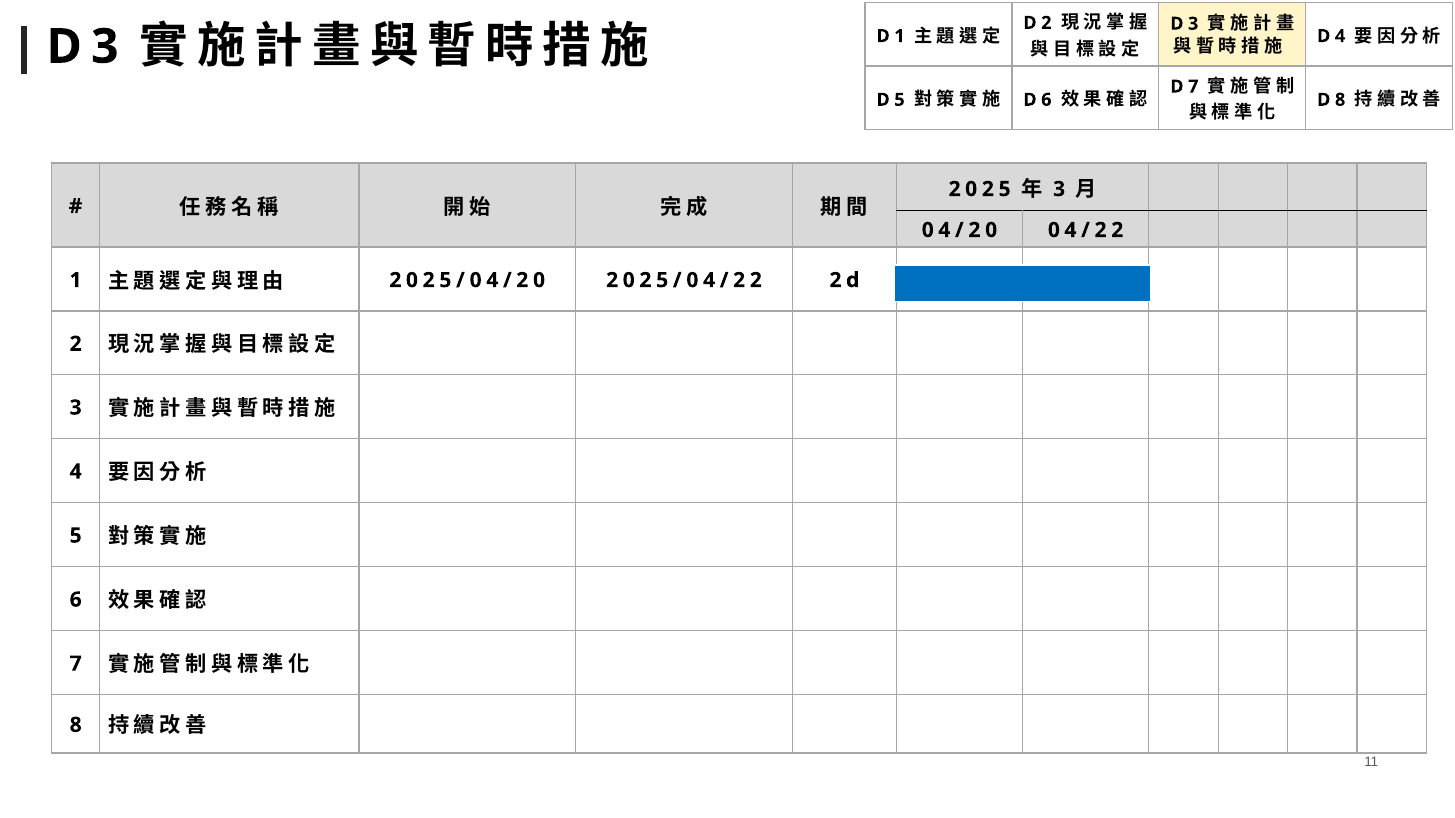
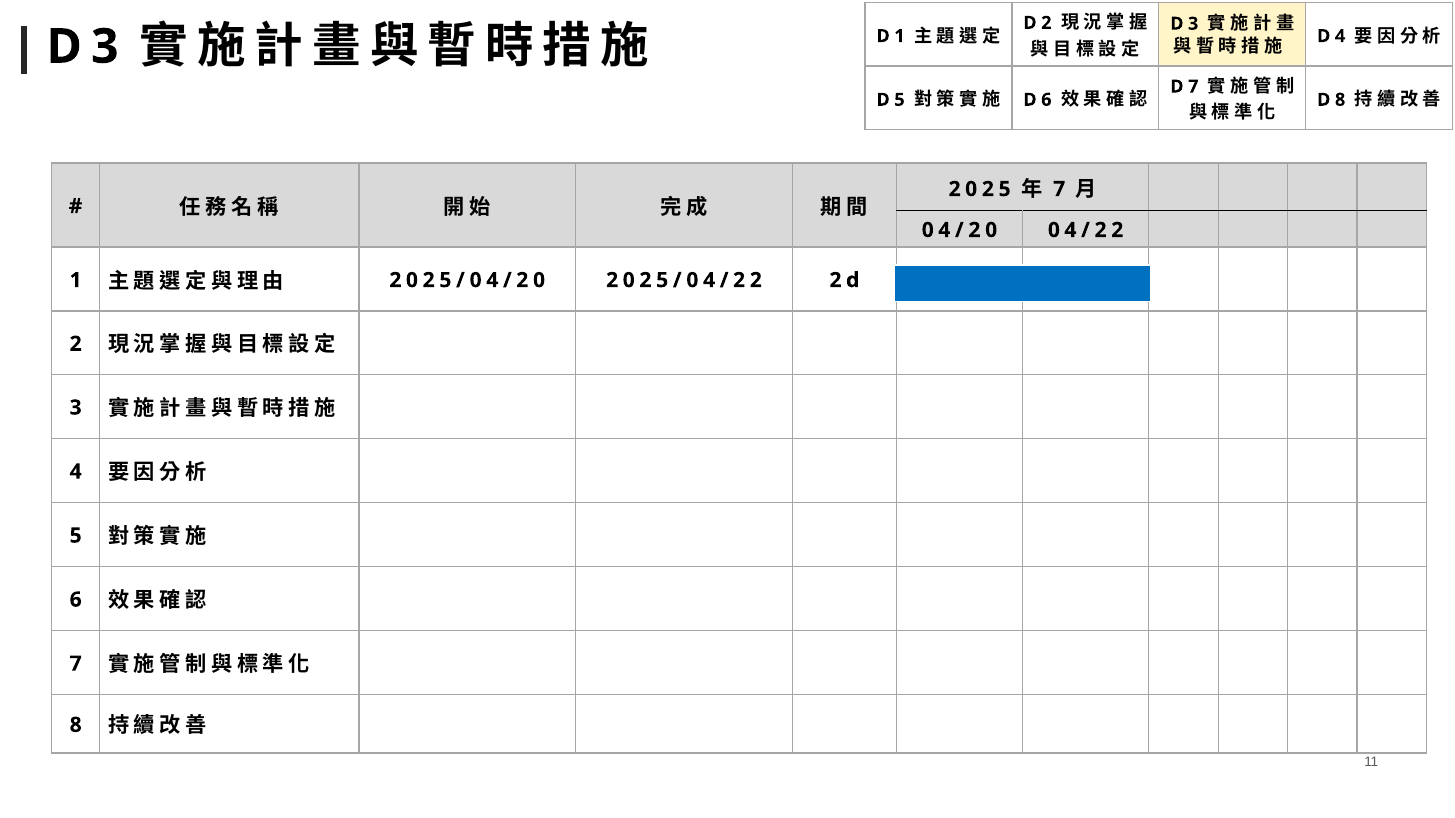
3 at (1059, 189): 3 -> 7
